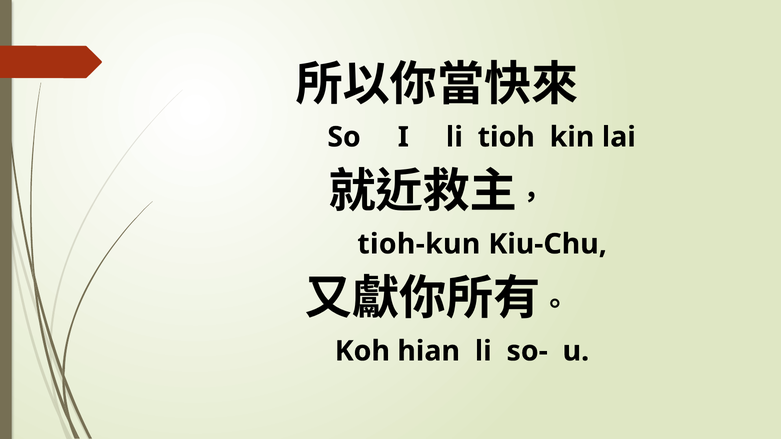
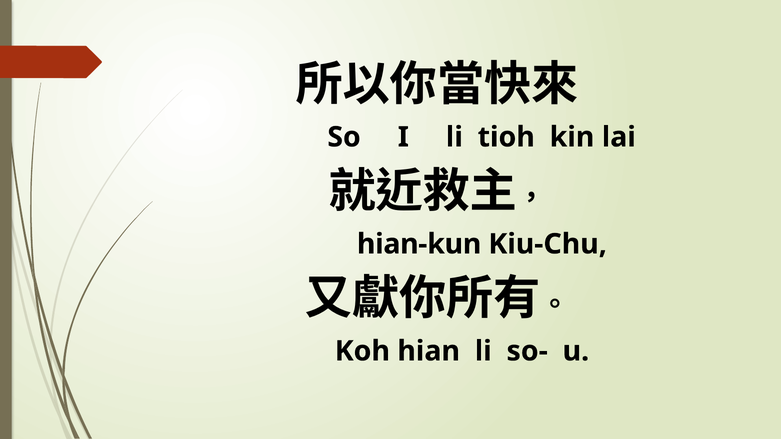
tioh-kun: tioh-kun -> hian-kun
